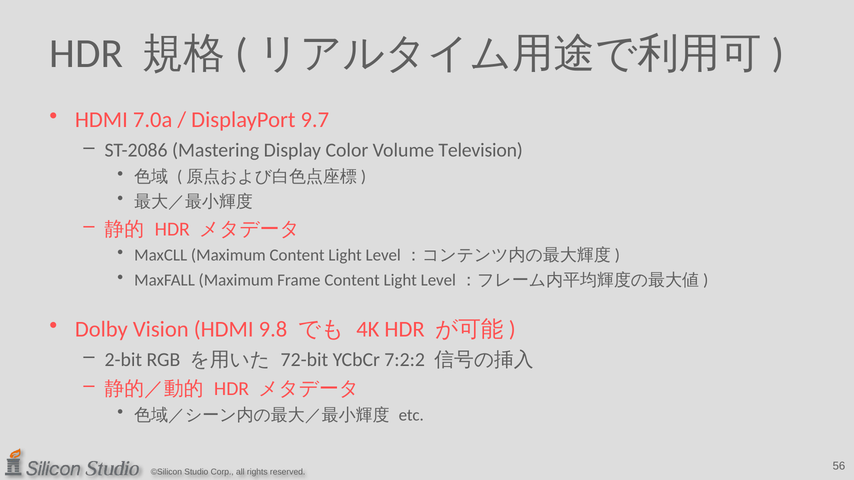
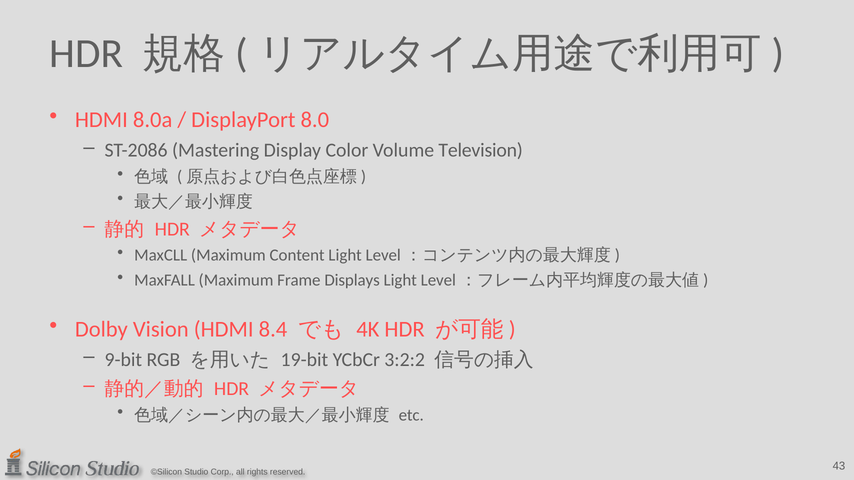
7.0a: 7.0a -> 8.0a
9.7: 9.7 -> 8.0
Frame Content: Content -> Displays
9.8: 9.8 -> 8.4
2-bit: 2-bit -> 9-bit
72-bit: 72-bit -> 19-bit
7:2:2: 7:2:2 -> 3:2:2
56: 56 -> 43
